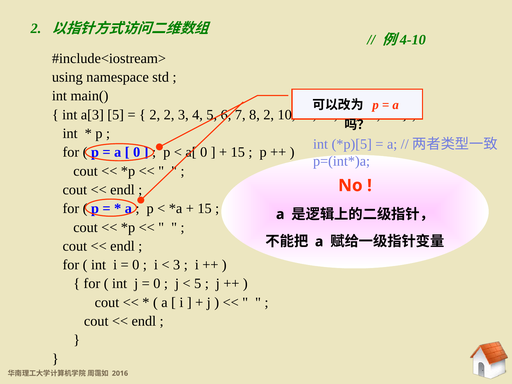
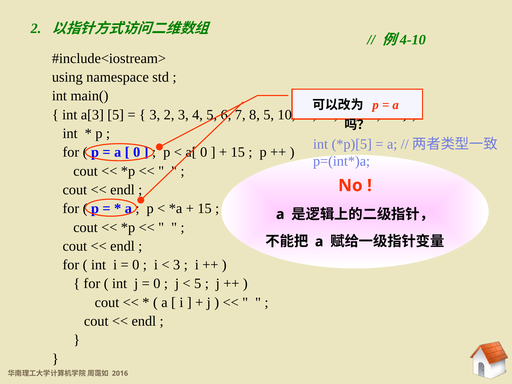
2 at (155, 115): 2 -> 3
8 2: 2 -> 5
